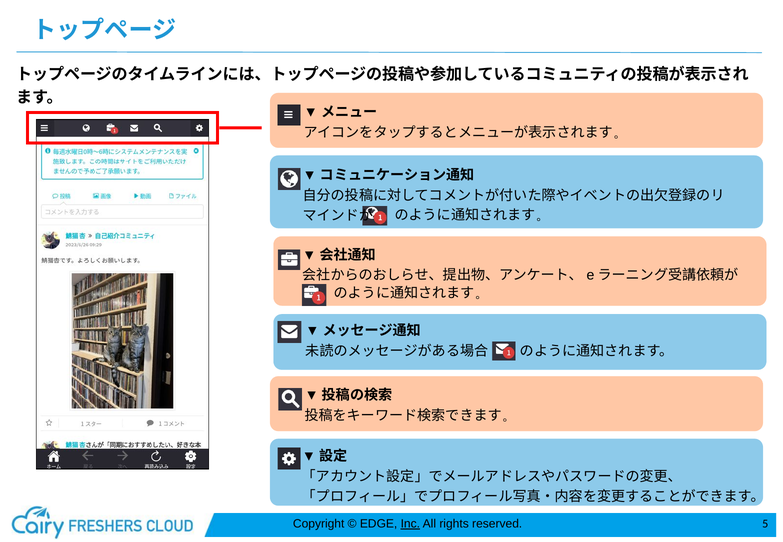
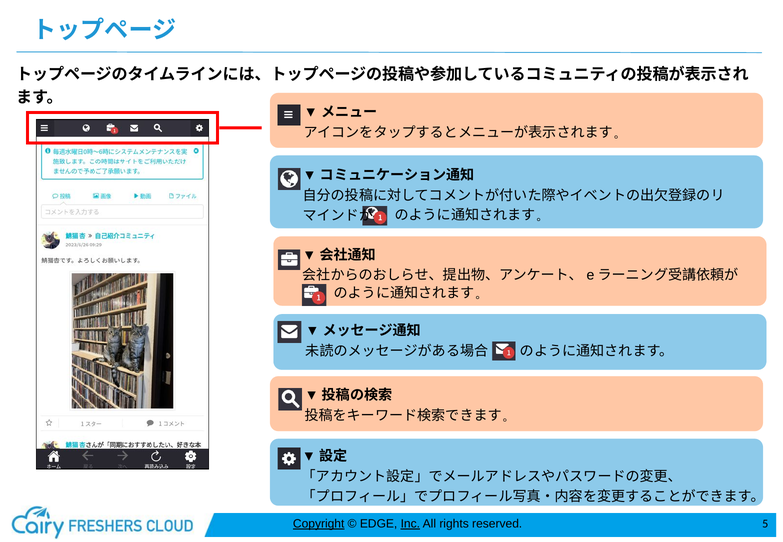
Copyright underline: none -> present
